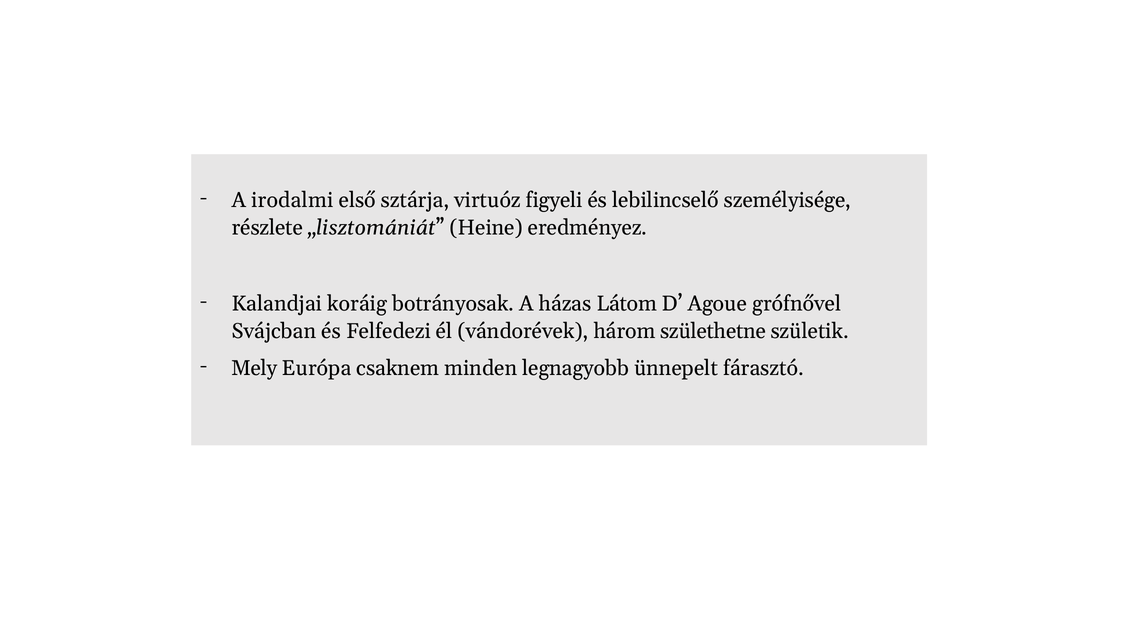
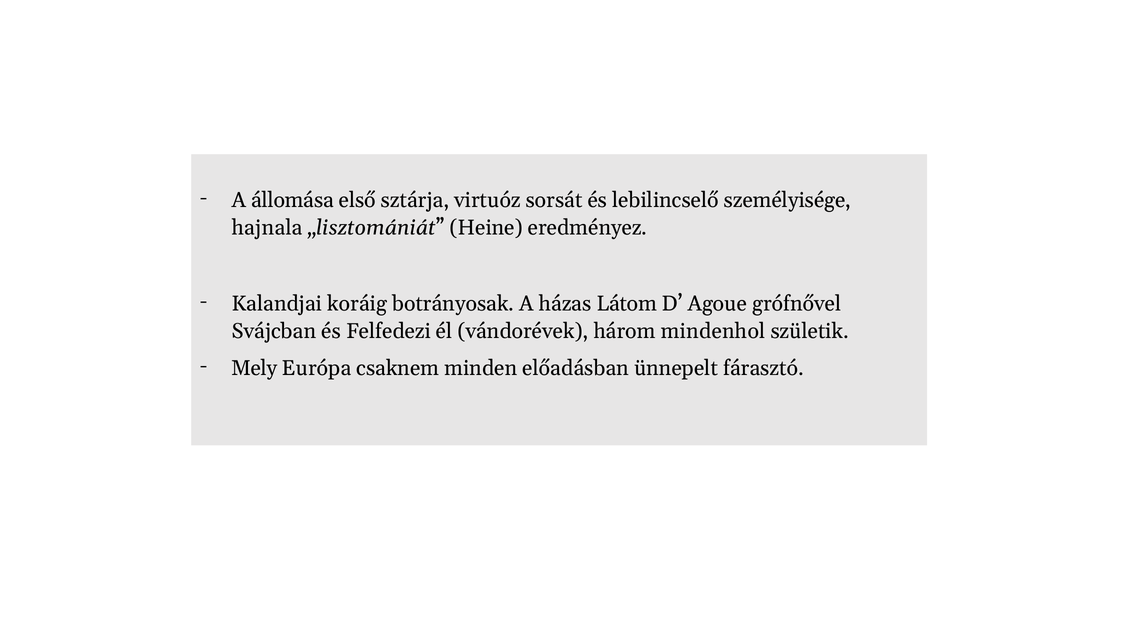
irodalmi: irodalmi -> állomása
figyeli: figyeli -> sorsát
részlete: részlete -> hajnala
születhetne: születhetne -> mindenhol
legnagyobb: legnagyobb -> előadásban
